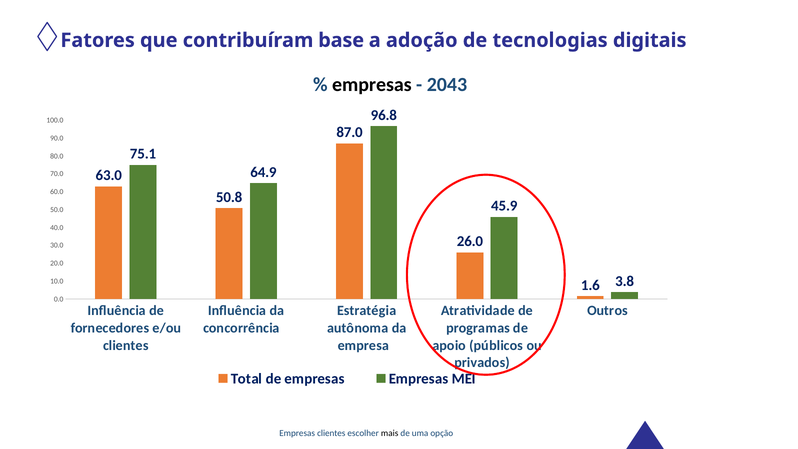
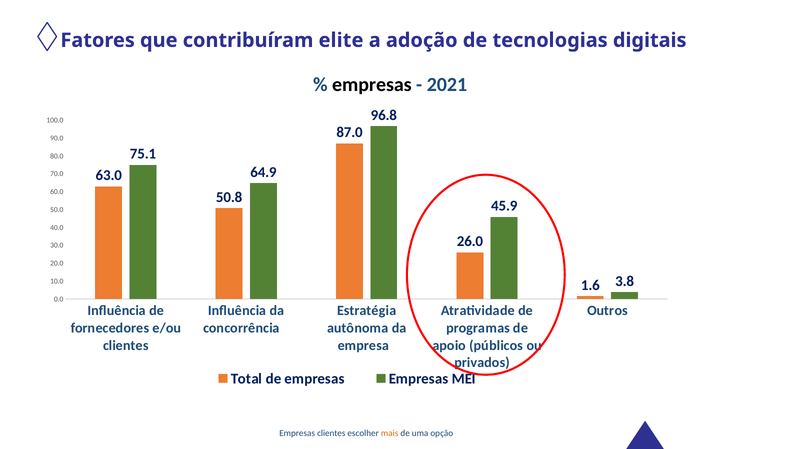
base: base -> elite
2043: 2043 -> 2021
mais colour: black -> orange
